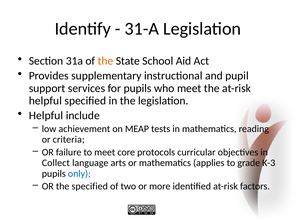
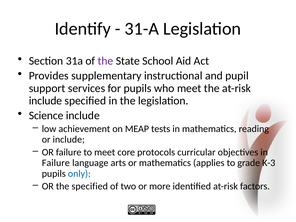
the at (106, 61) colour: orange -> purple
helpful at (45, 101): helpful -> include
Helpful at (46, 115): Helpful -> Science
or criteria: criteria -> include
Collect at (56, 163): Collect -> Failure
